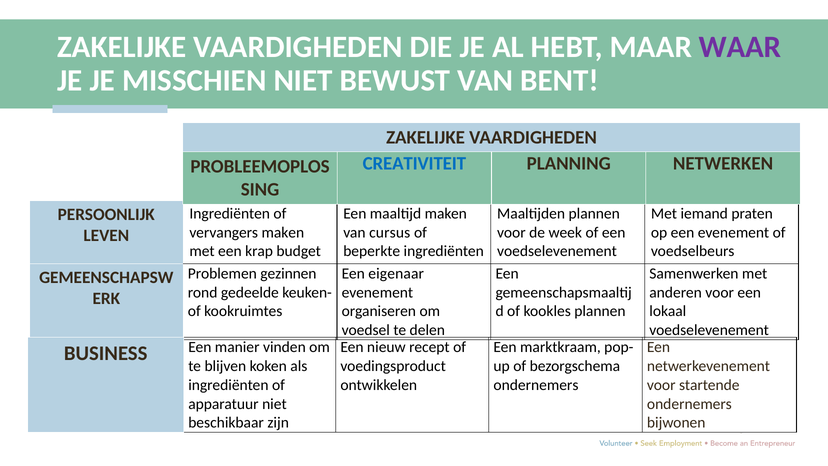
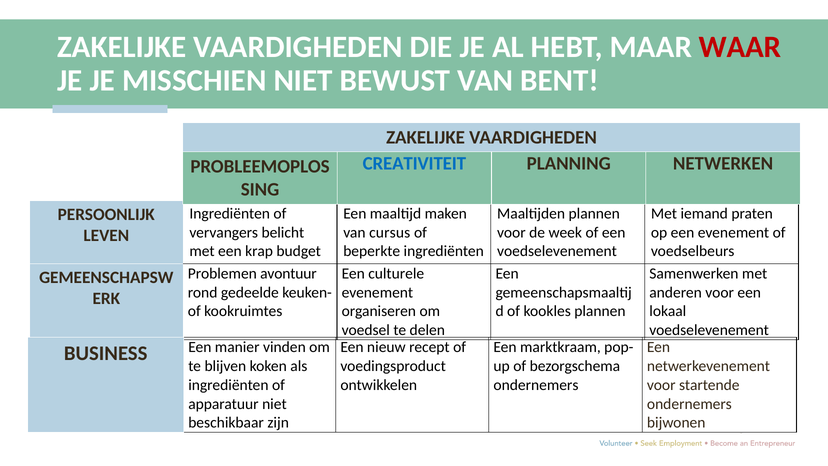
WAAR colour: purple -> red
vervangers maken: maken -> belicht
gezinnen: gezinnen -> avontuur
eigenaar: eigenaar -> culturele
